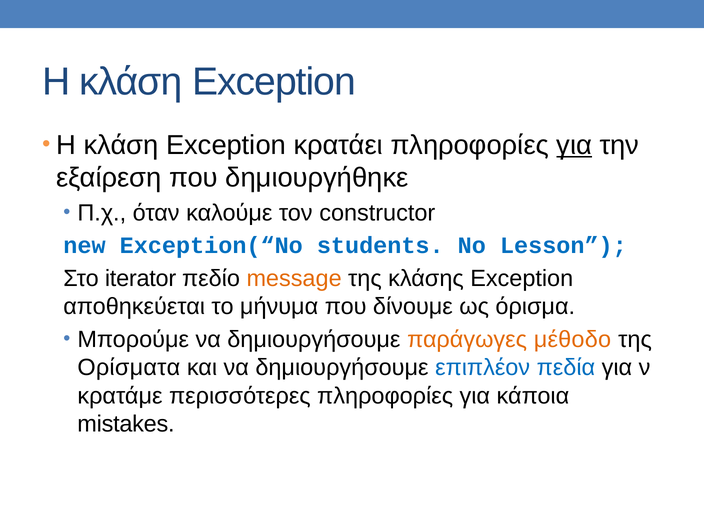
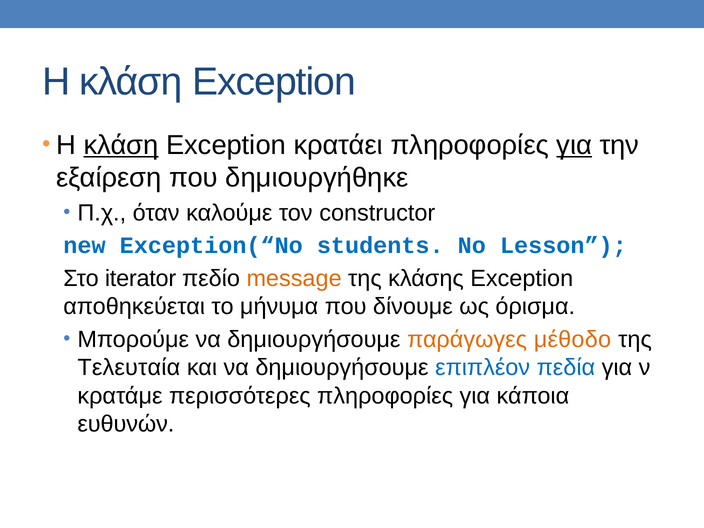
κλάση at (121, 145) underline: none -> present
Ορίσματα: Ορίσματα -> Τελευταία
mistakes: mistakes -> ευθυνών
